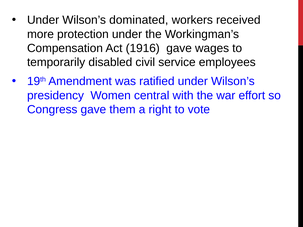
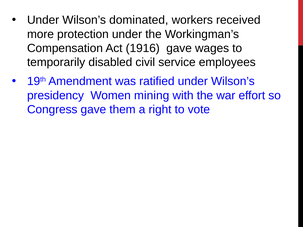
central: central -> mining
